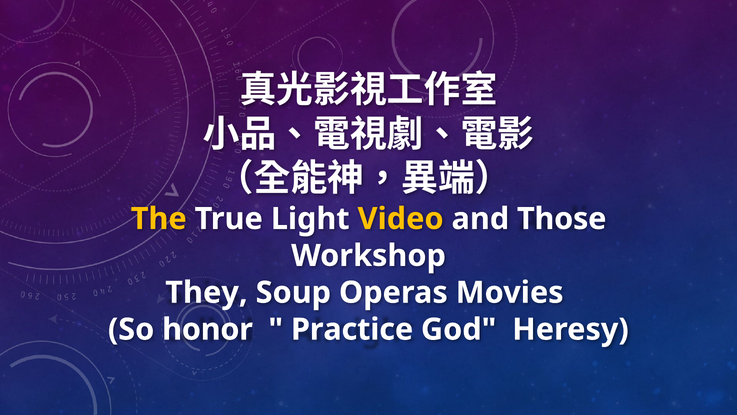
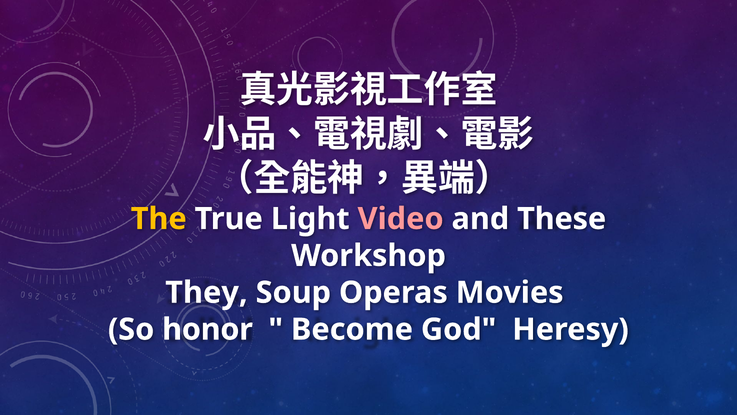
Video colour: yellow -> pink
Those: Those -> These
Practice: Practice -> Become
